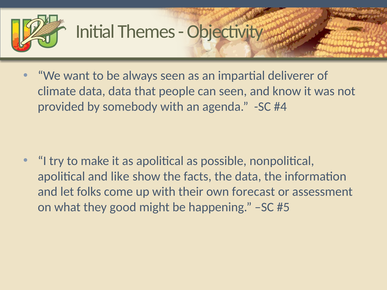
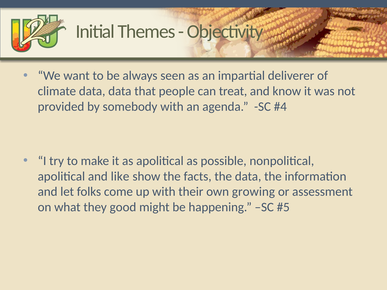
can seen: seen -> treat
forecast: forecast -> growing
